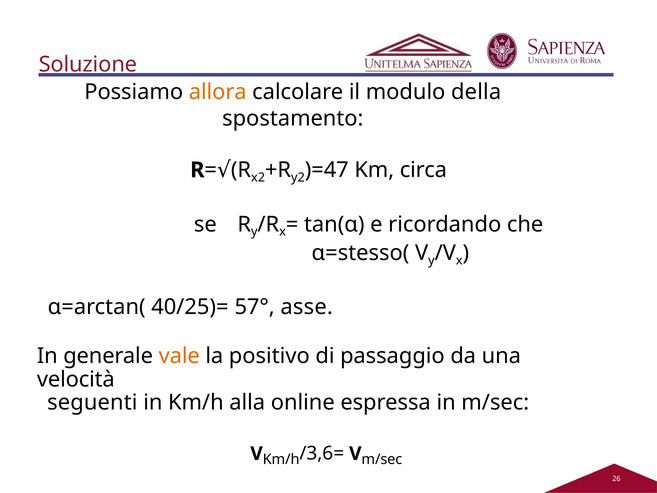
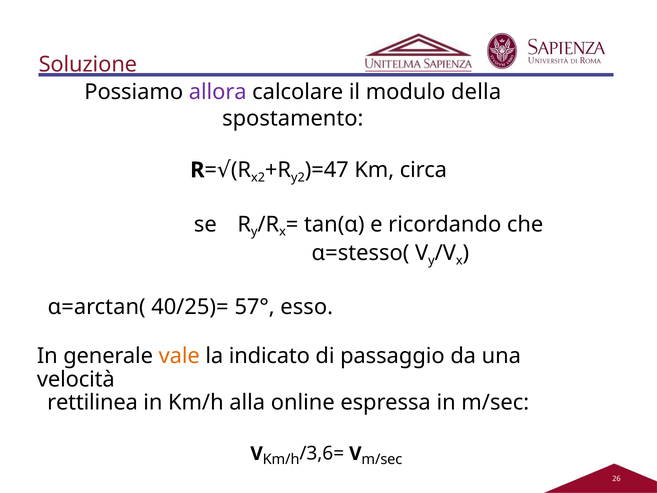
allora colour: orange -> purple
asse: asse -> esso
positivo: positivo -> indicato
seguenti: seguenti -> rettilinea
